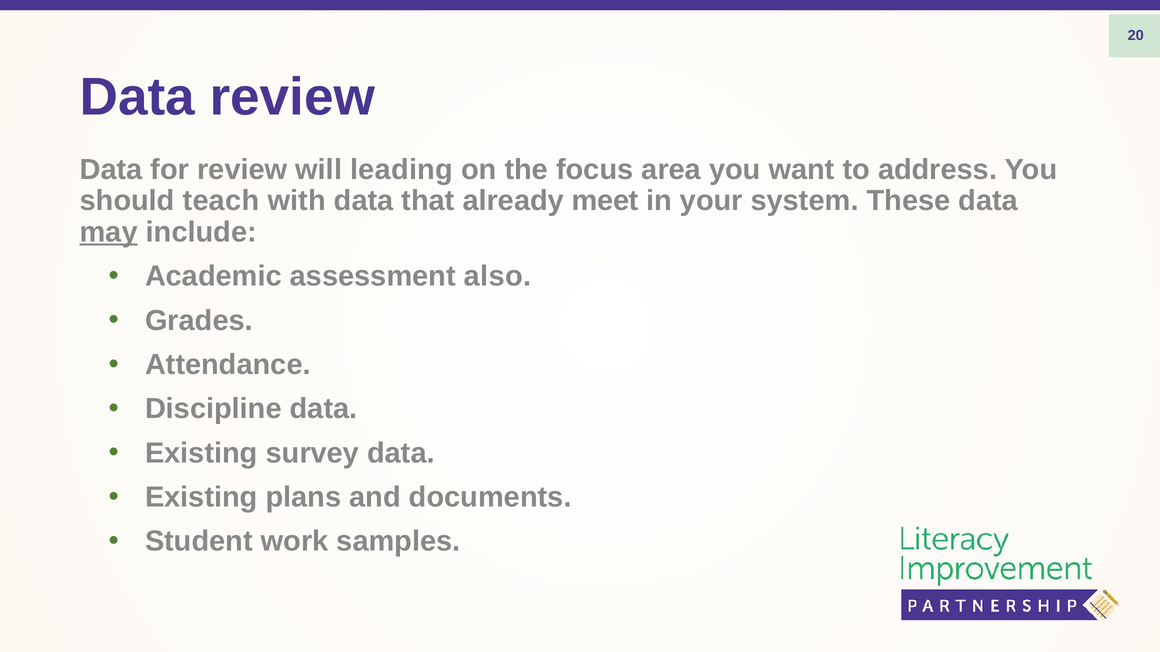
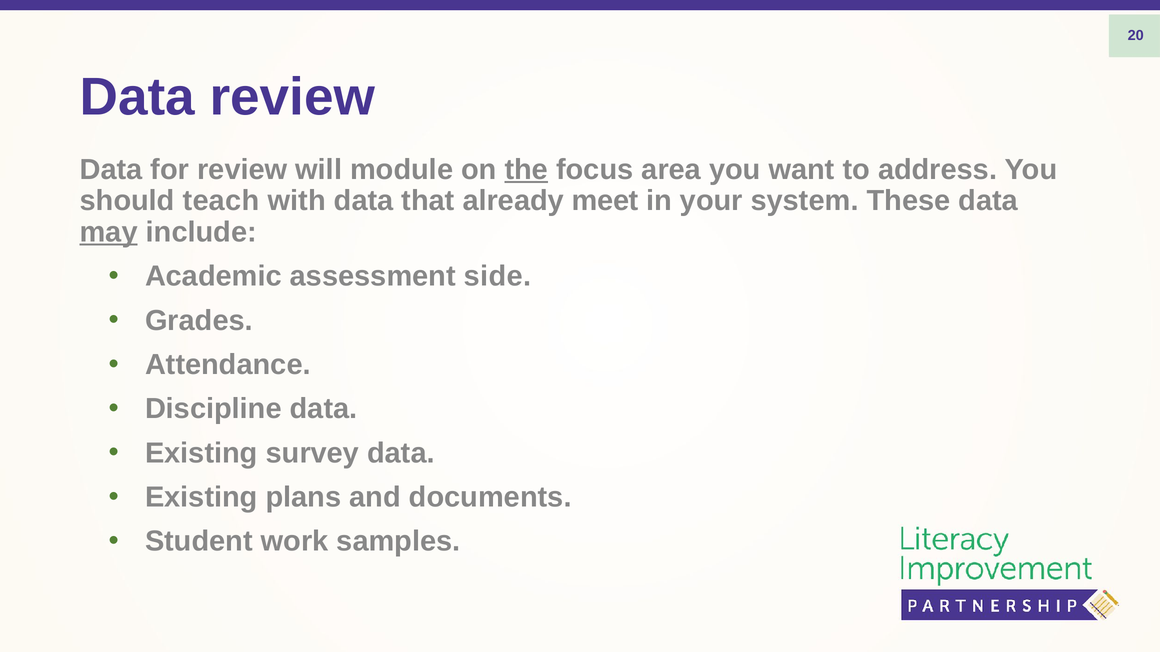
leading: leading -> module
the underline: none -> present
also: also -> side
